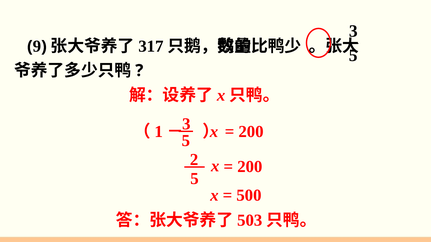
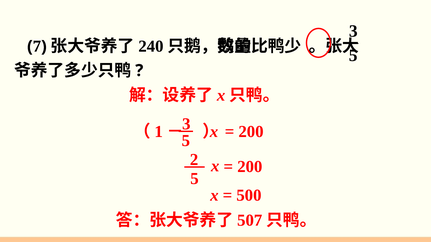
9: 9 -> 7
317: 317 -> 240
503: 503 -> 507
